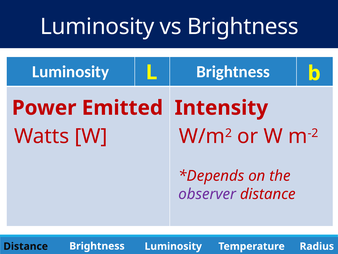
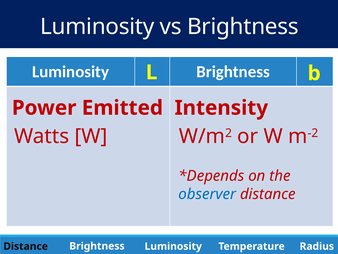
observer colour: purple -> blue
